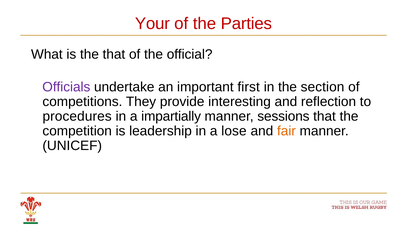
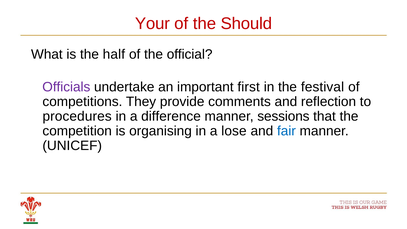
Parties: Parties -> Should
the that: that -> half
section: section -> festival
interesting: interesting -> comments
impartially: impartially -> difference
leadership: leadership -> organising
fair colour: orange -> blue
